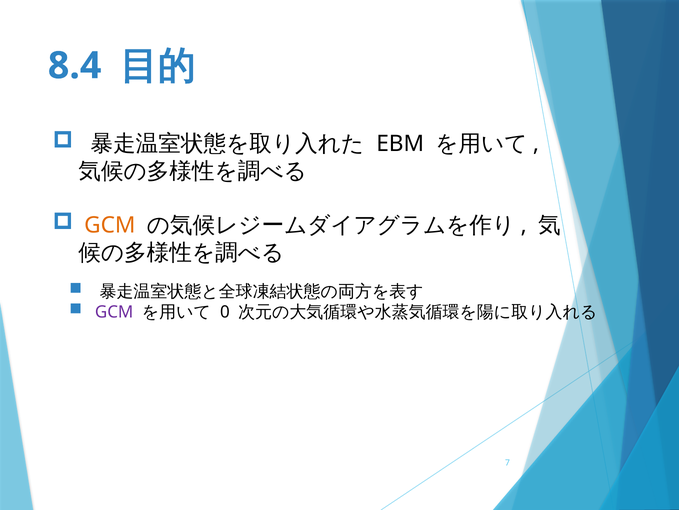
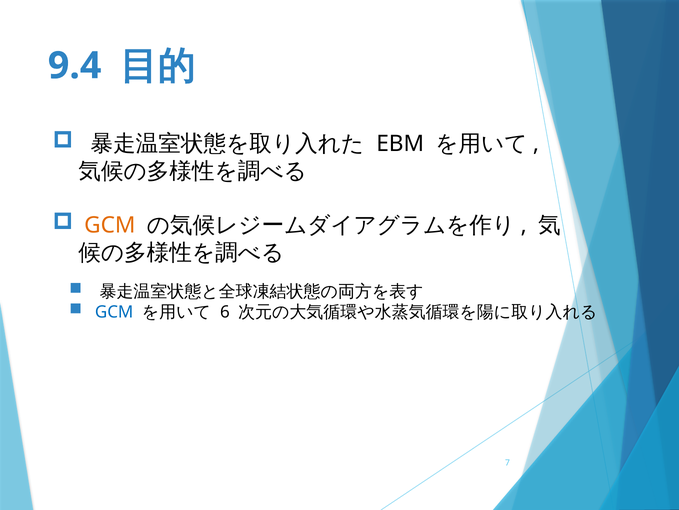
8.4: 8.4 -> 9.4
GCM at (114, 311) colour: purple -> blue
0: 0 -> 6
